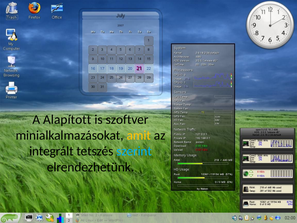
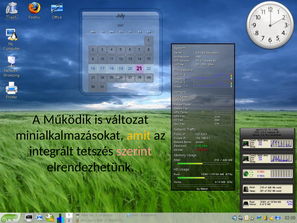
Alapított: Alapított -> Működik
szoftver: szoftver -> változat
szerint colour: light blue -> pink
